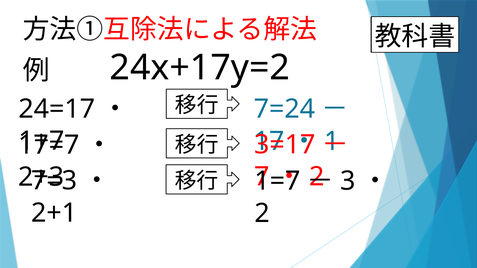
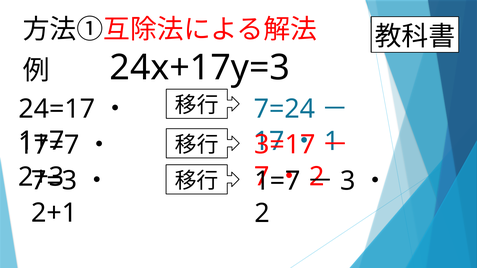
24x+17y=2: 24x+17y=2 -> 24x+17y=3
